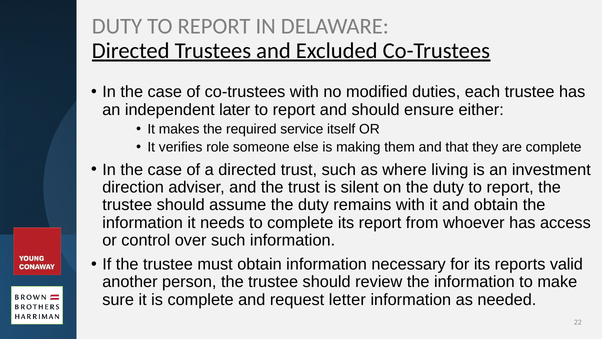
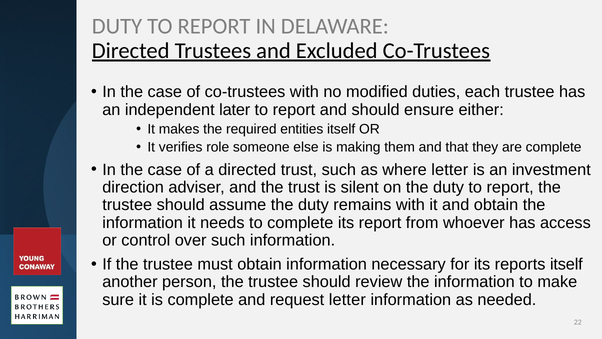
service: service -> entities
where living: living -> letter
reports valid: valid -> itself
